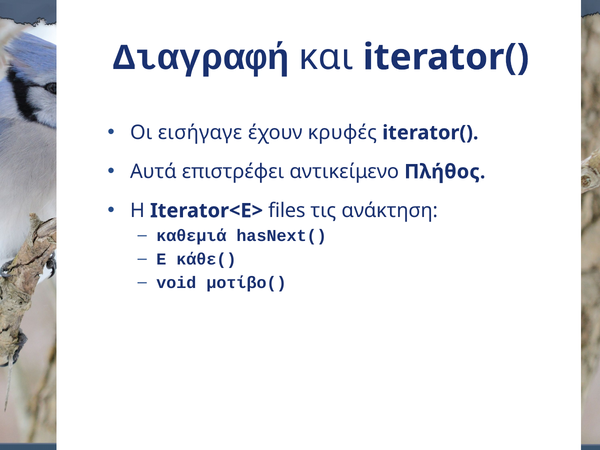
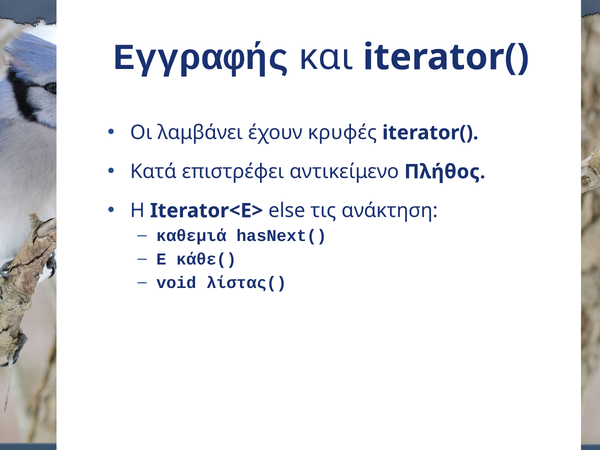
Διαγραφή: Διαγραφή -> Εγγραφής
εισήγαγε: εισήγαγε -> λαμβάνει
Αυτά: Αυτά -> Κατά
files: files -> else
μοτίβο(: μοτίβο( -> λίστας(
